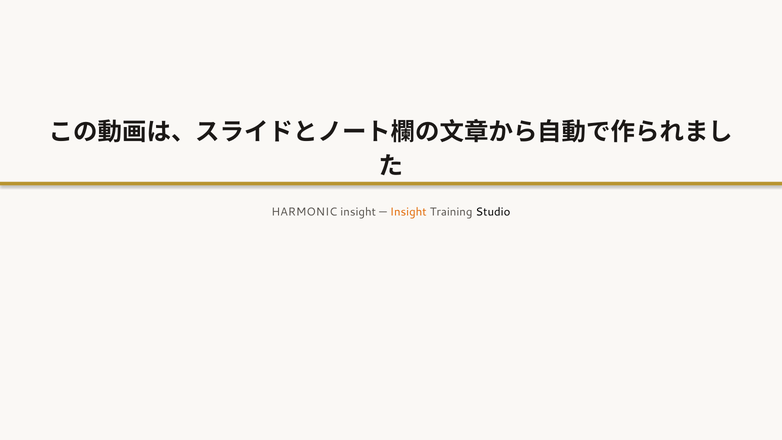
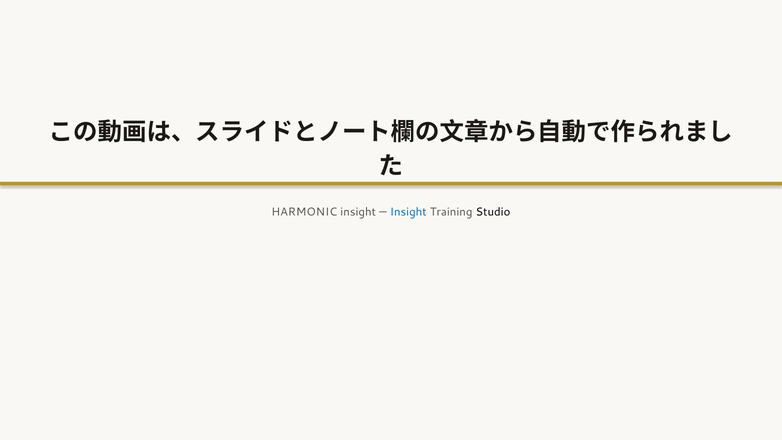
Insight at (408, 212) colour: orange -> blue
